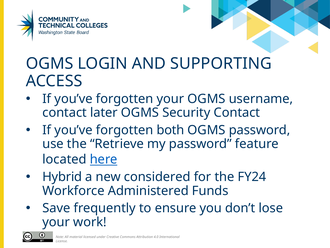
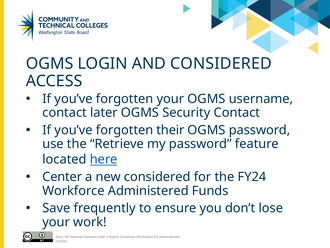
AND SUPPORTING: SUPPORTING -> CONSIDERED
both: both -> their
Hybrid: Hybrid -> Center
